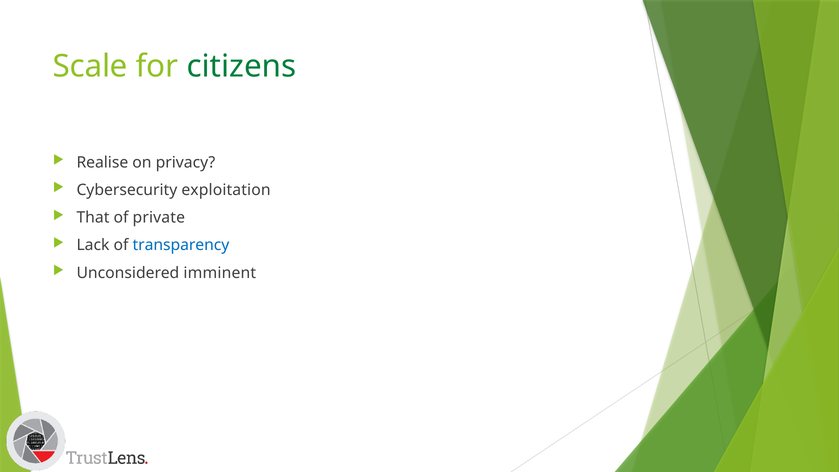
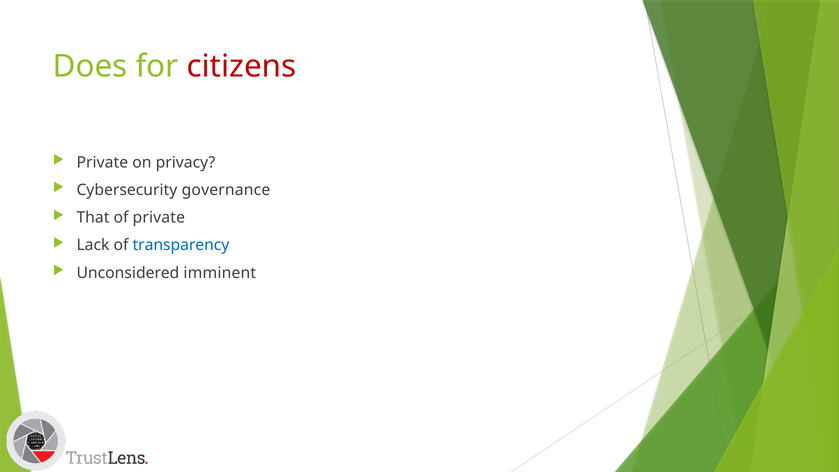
Scale: Scale -> Does
citizens colour: green -> red
Realise at (102, 162): Realise -> Private
exploitation: exploitation -> governance
